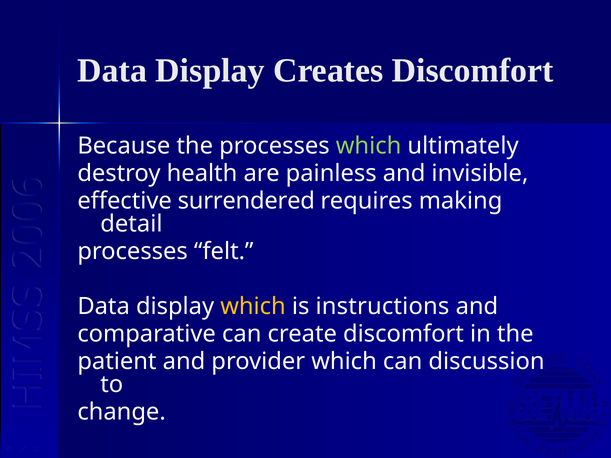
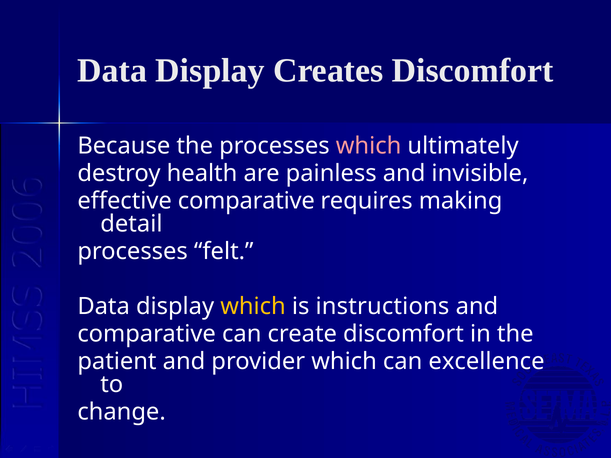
which at (369, 146) colour: light green -> pink
effective surrendered: surrendered -> comparative
discussion: discussion -> excellence
